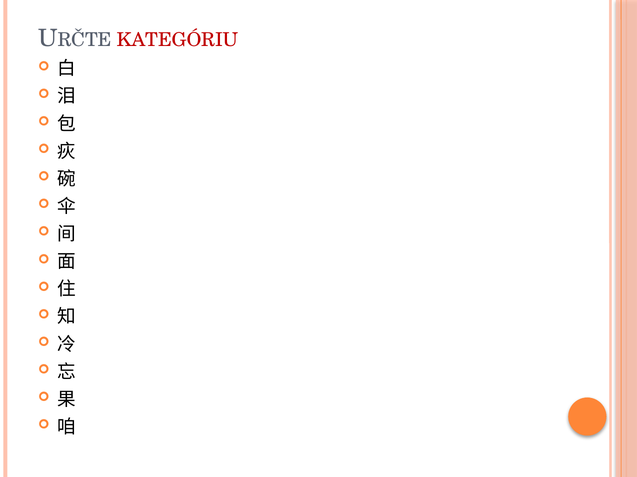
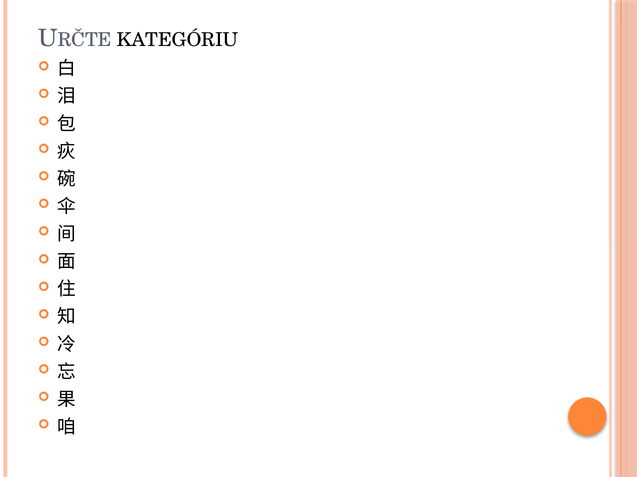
KATEGÓRIU colour: red -> black
